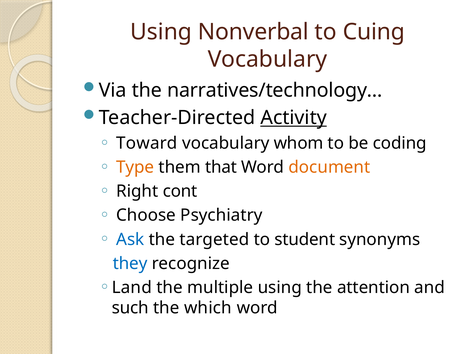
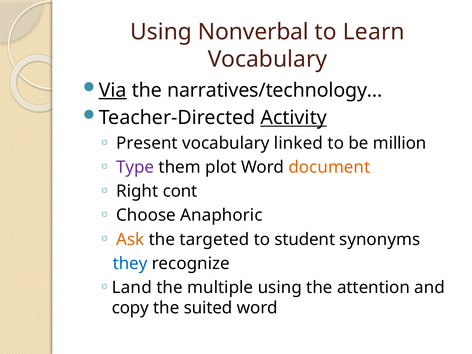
Cuing: Cuing -> Learn
Via underline: none -> present
Toward: Toward -> Present
whom: whom -> linked
coding: coding -> million
Type colour: orange -> purple
that: that -> plot
Psychiatry: Psychiatry -> Anaphoric
Ask colour: blue -> orange
such: such -> copy
which: which -> suited
